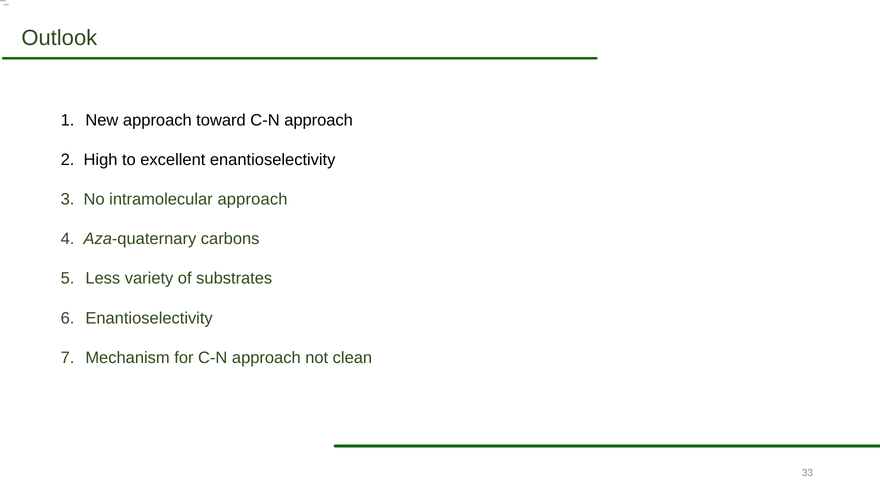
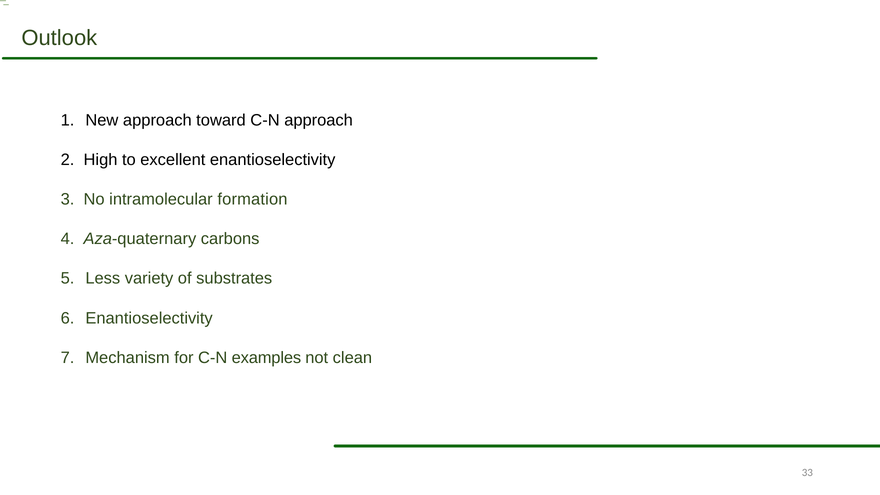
intramolecular approach: approach -> formation
for C-N approach: approach -> examples
